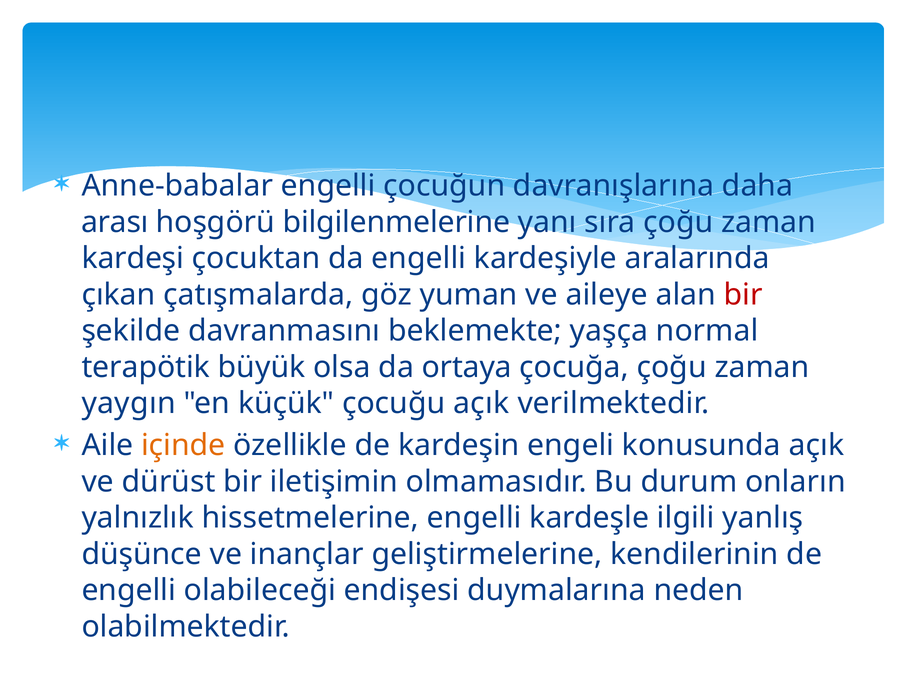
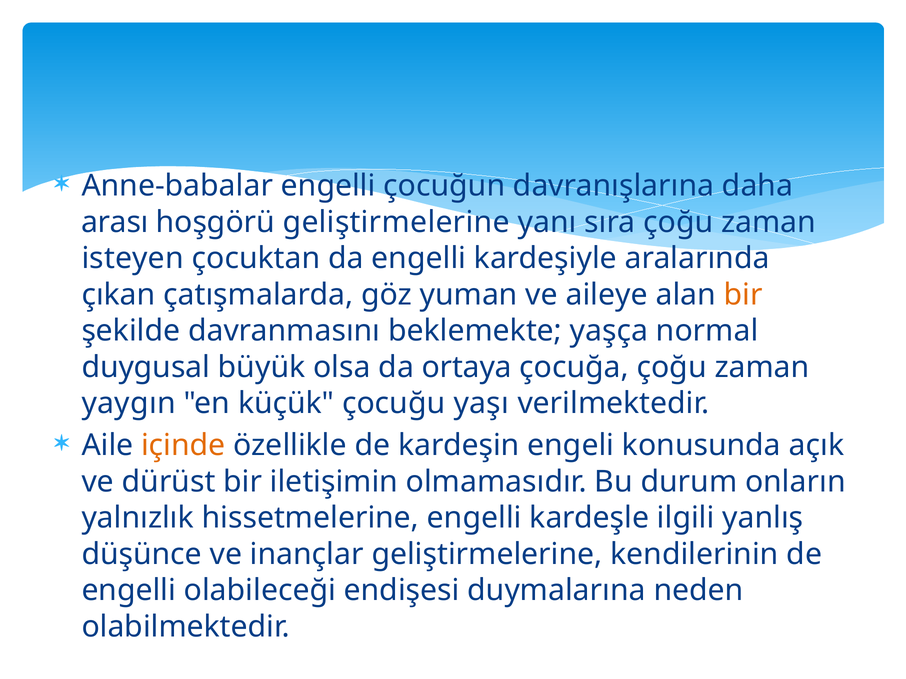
hoşgörü bilgilenmelerine: bilgilenmelerine -> geliştirmelerine
kardeşi: kardeşi -> isteyen
bir at (743, 295) colour: red -> orange
terapötik: terapötik -> duygusal
çocuğu açık: açık -> yaşı
